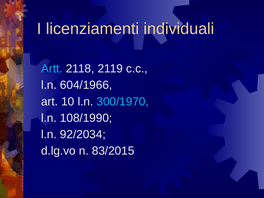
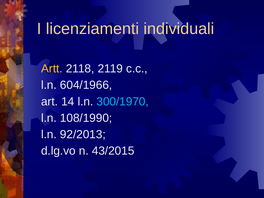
Artt colour: light blue -> yellow
10: 10 -> 14
92/2034: 92/2034 -> 92/2013
83/2015: 83/2015 -> 43/2015
